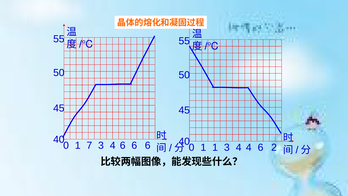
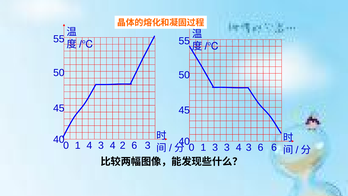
1 7: 7 -> 4
3 4 6: 6 -> 2
6 at (148, 145): 6 -> 3
1 1: 1 -> 3
3 4 4: 4 -> 3
6 2: 2 -> 6
